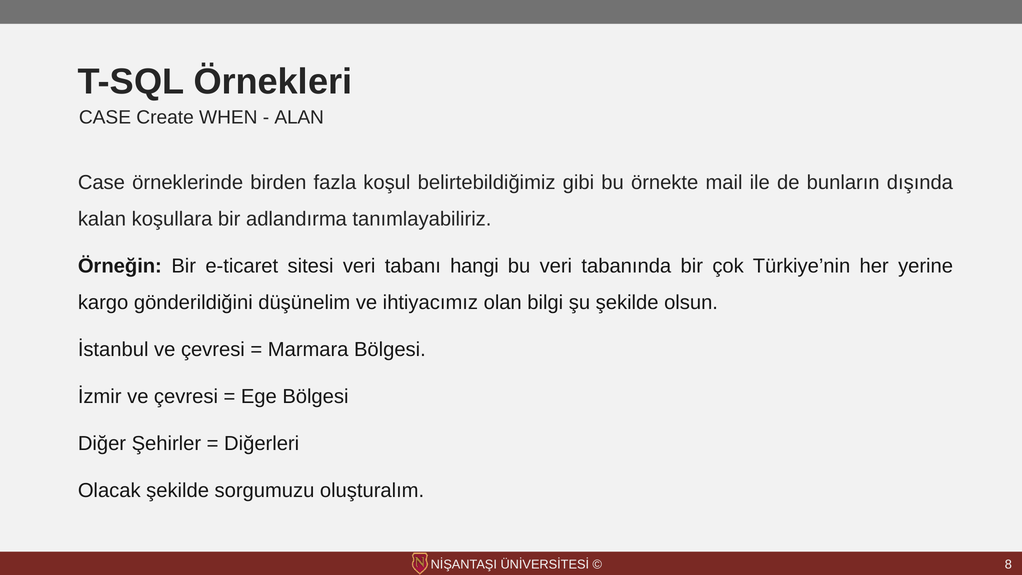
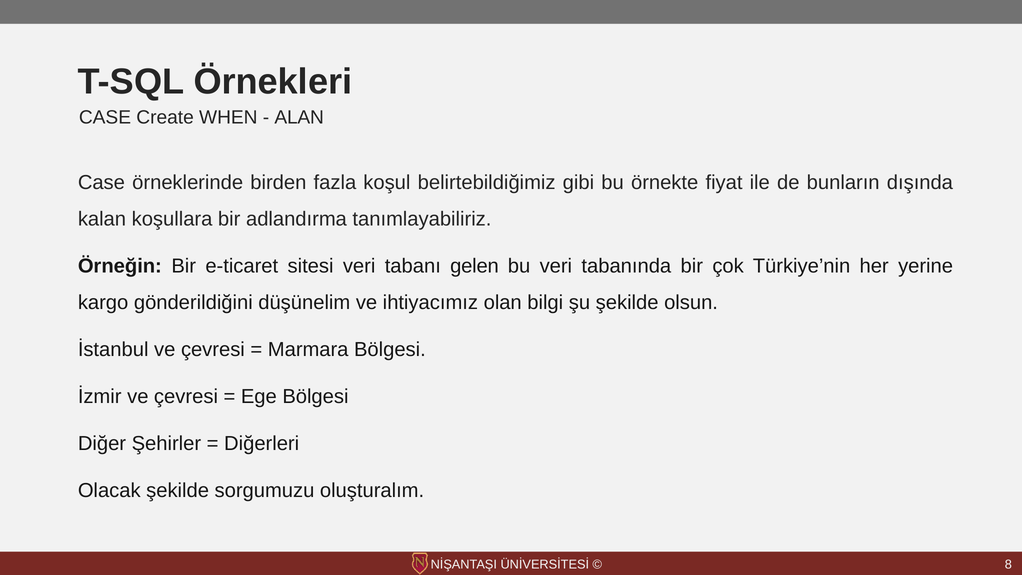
mail: mail -> fiyat
hangi: hangi -> gelen
